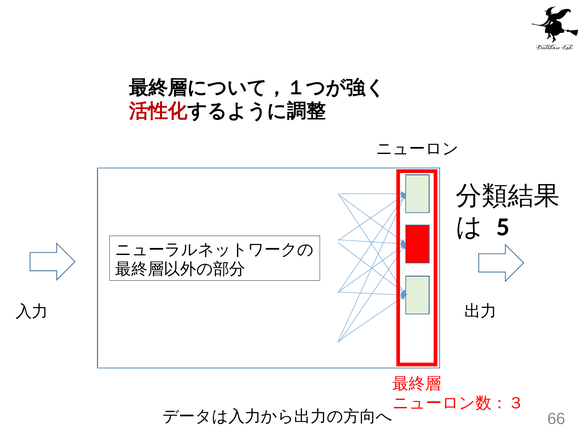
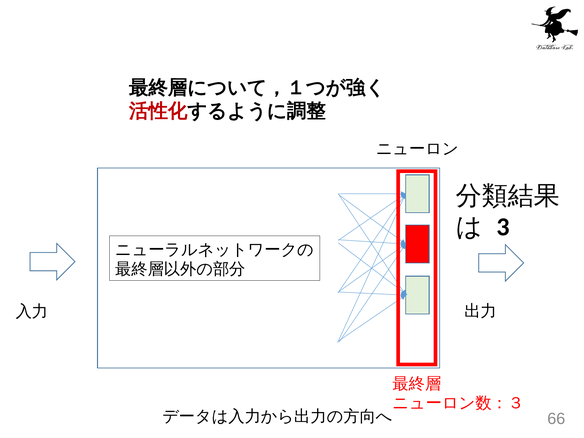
5: 5 -> 3
